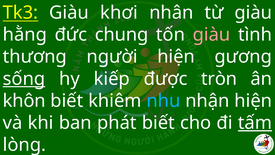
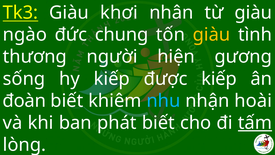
hằng: hằng -> ngào
giàu at (211, 35) colour: pink -> yellow
sống underline: present -> none
được tròn: tròn -> kiếp
khôn: khôn -> đoàn
nhận hiện: hiện -> hoài
